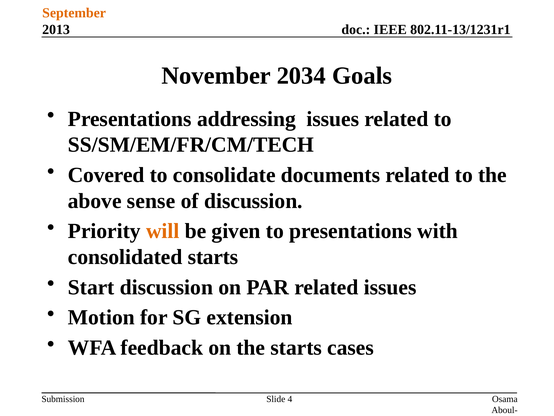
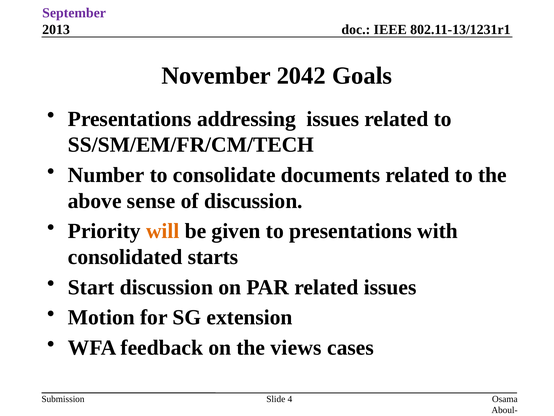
September colour: orange -> purple
2034: 2034 -> 2042
Covered: Covered -> Number
the starts: starts -> views
